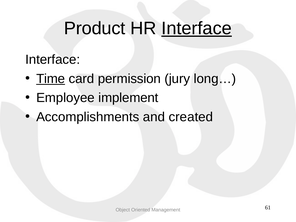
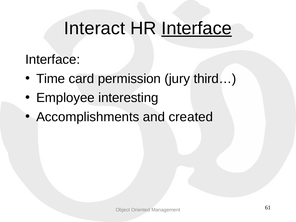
Product: Product -> Interact
Time underline: present -> none
long…: long… -> third…
implement: implement -> interesting
